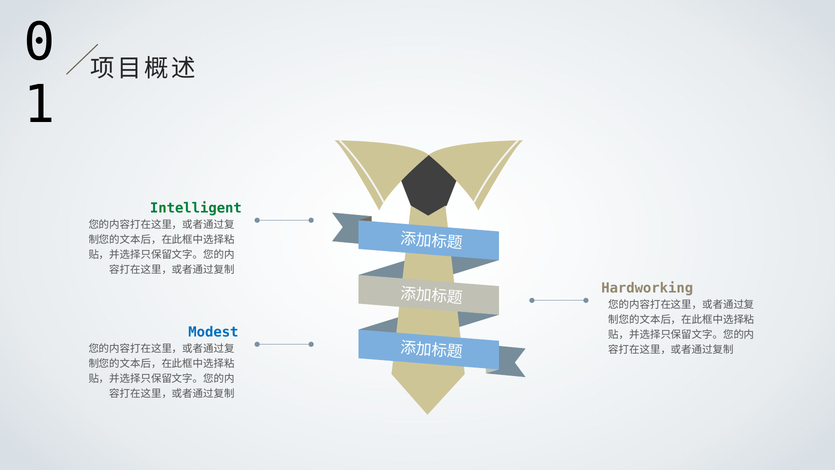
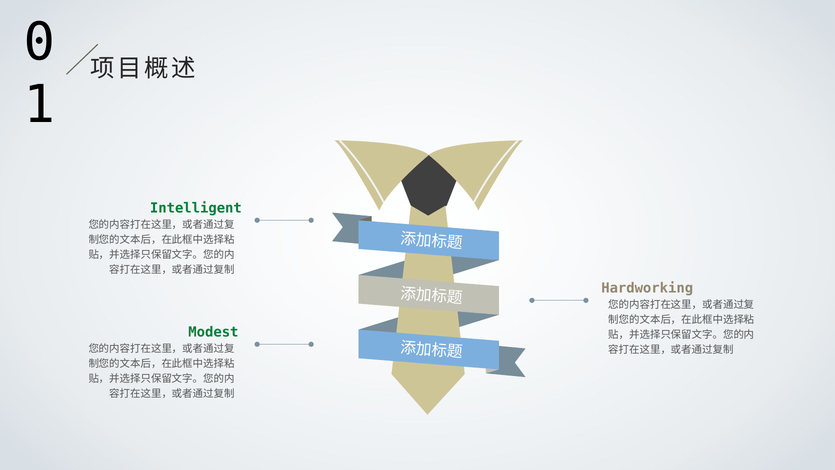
Modest colour: blue -> green
